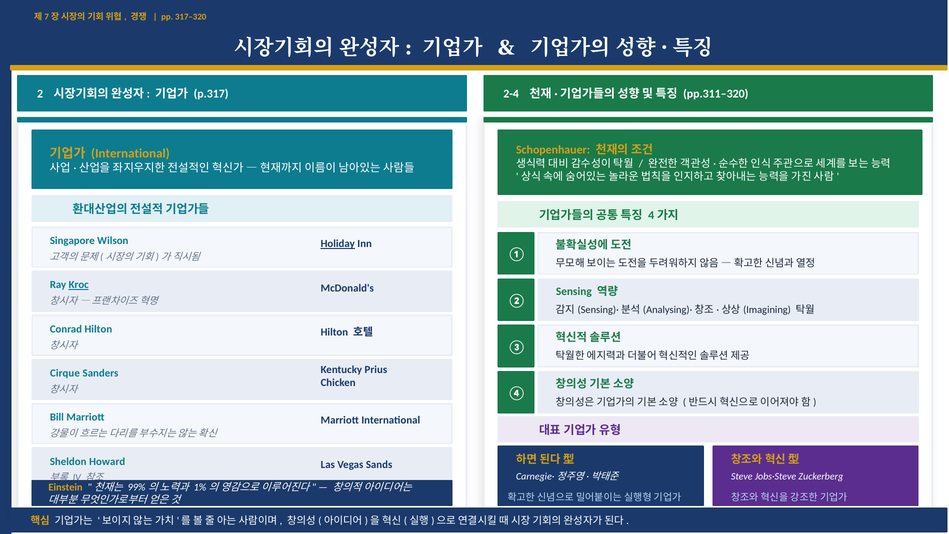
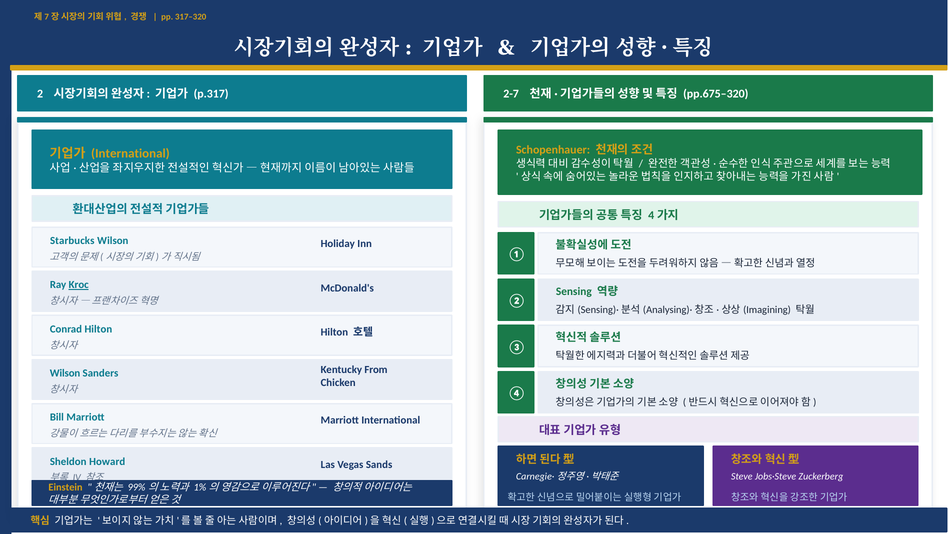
2-4: 2-4 -> 2-7
pp.311–320: pp.311–320 -> pp.675–320
Singapore: Singapore -> Starbucks
Holiday underline: present -> none
Cirque at (65, 373): Cirque -> Wilson
Prius: Prius -> From
